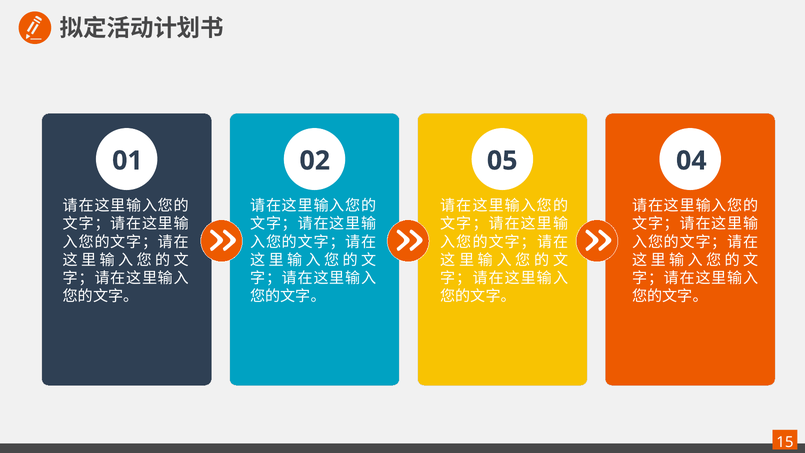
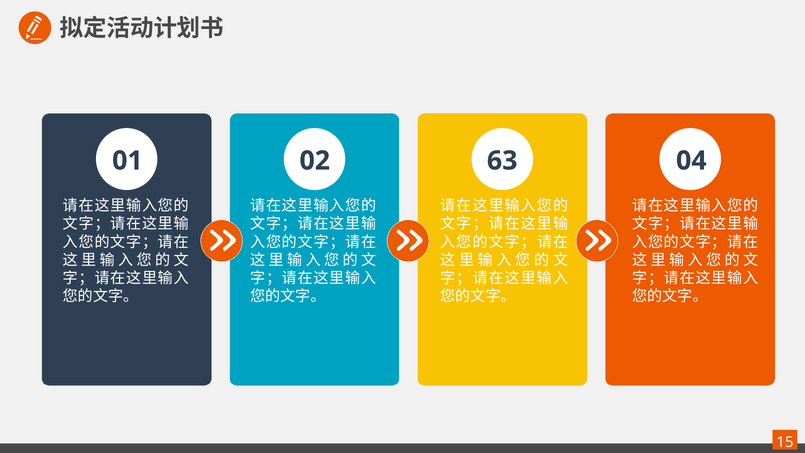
05: 05 -> 63
